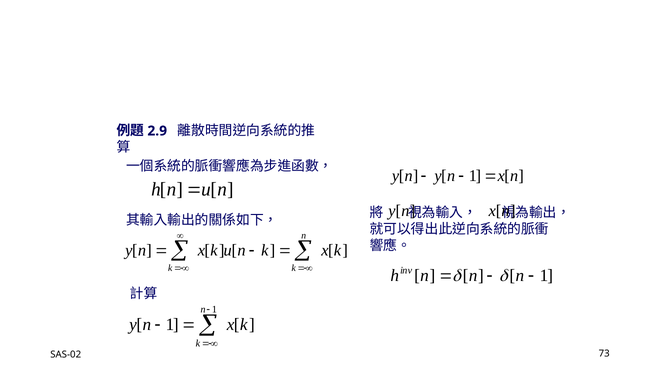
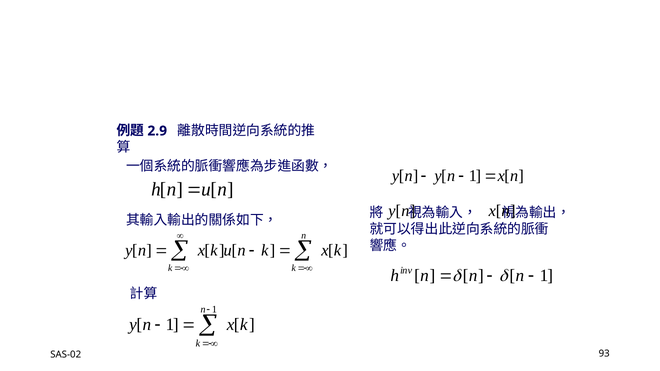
73: 73 -> 93
